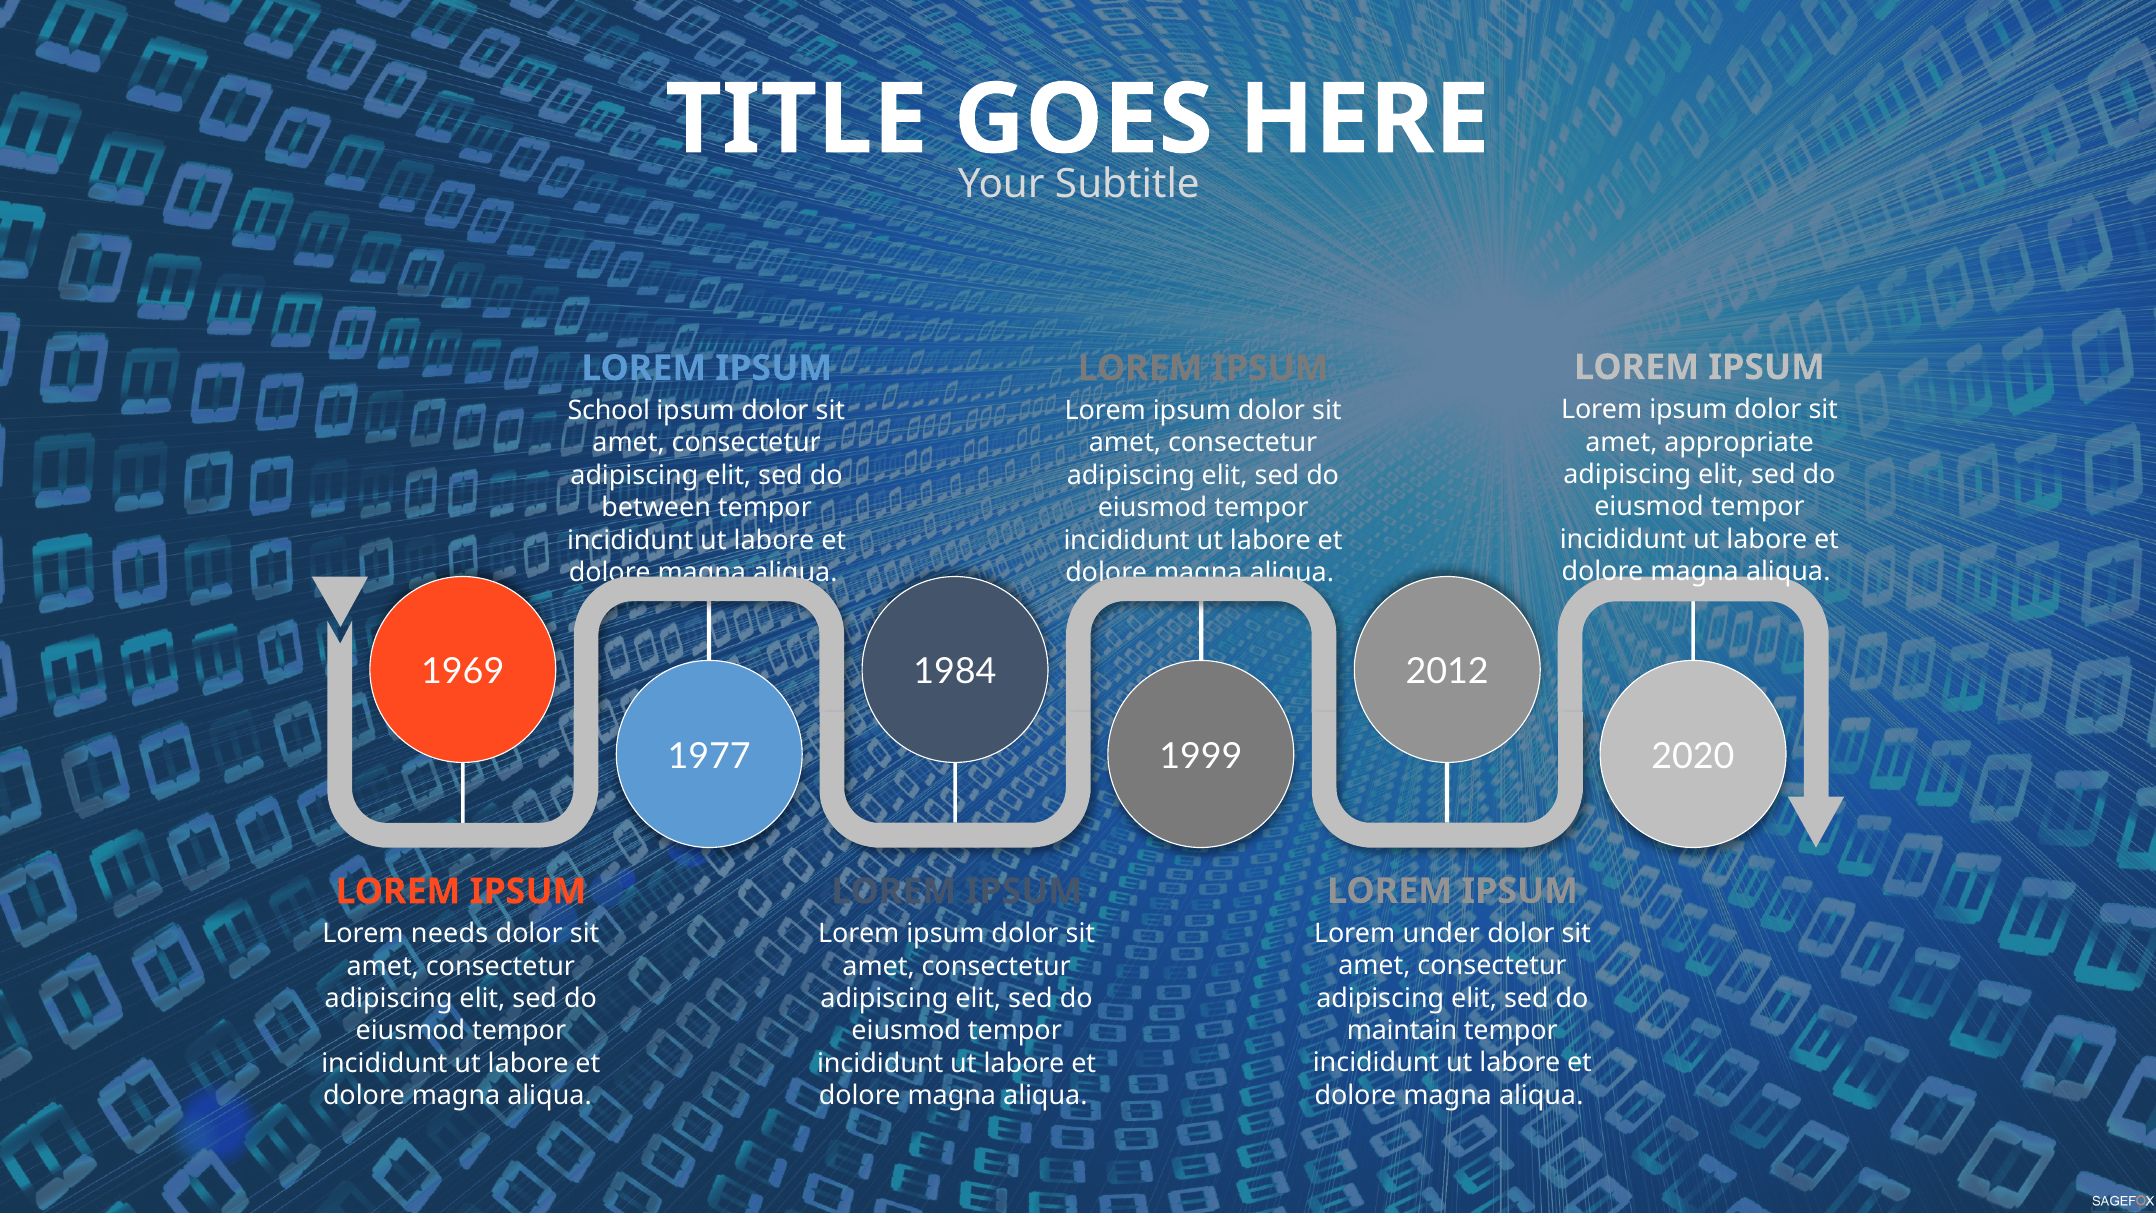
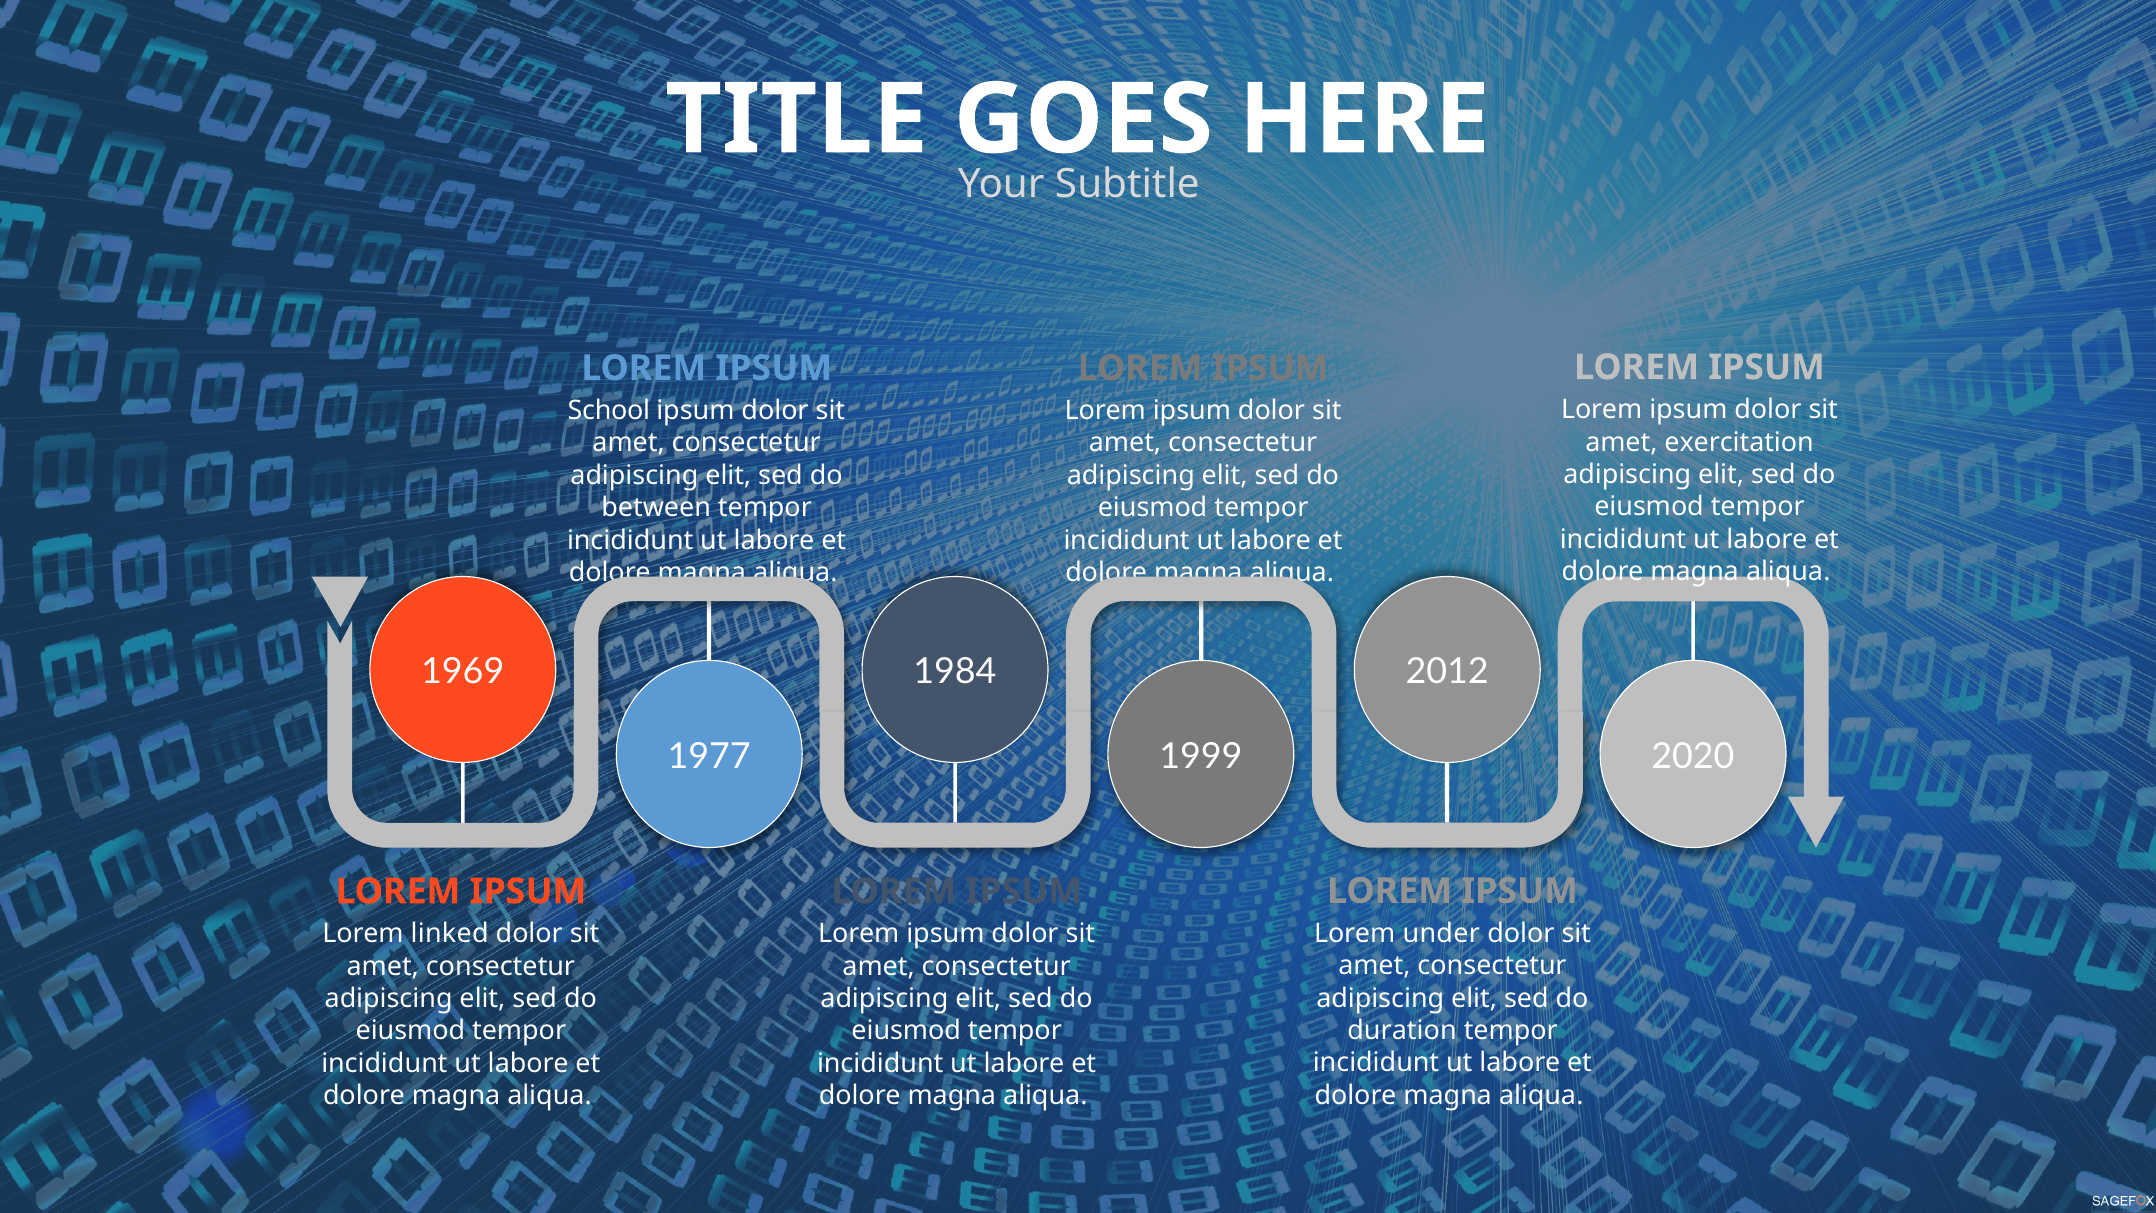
appropriate: appropriate -> exercitation
needs: needs -> linked
maintain: maintain -> duration
